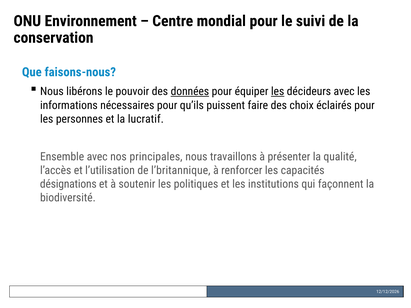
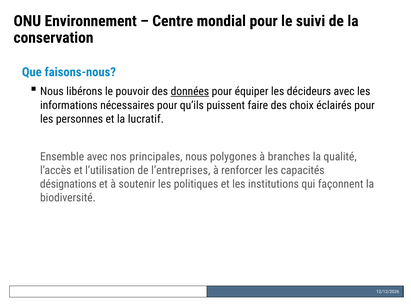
les at (278, 92) underline: present -> none
travaillons: travaillons -> polygones
présenter: présenter -> branches
l’britannique: l’britannique -> l’entreprises
